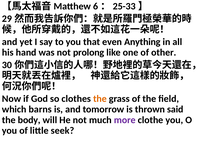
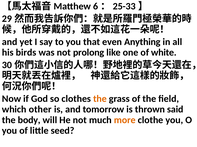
hand: hand -> birds
other: other -> white
barns: barns -> other
more colour: purple -> orange
seek: seek -> seed
